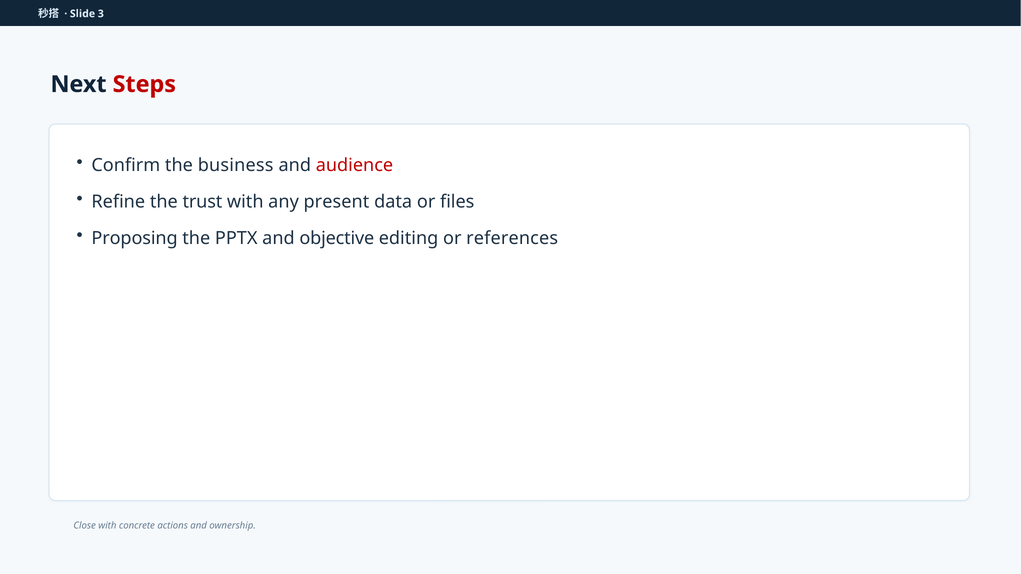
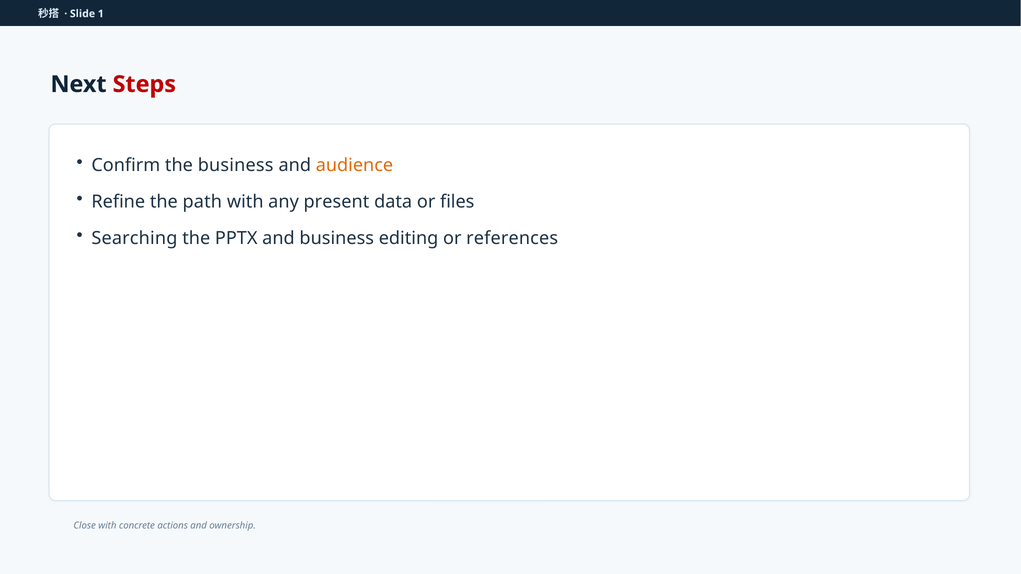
3: 3 -> 1
audience colour: red -> orange
trust: trust -> path
Proposing: Proposing -> Searching
and objective: objective -> business
